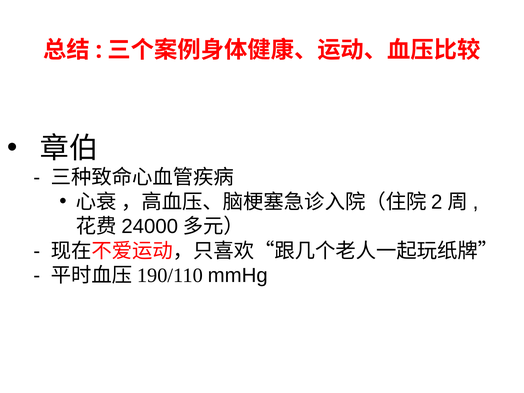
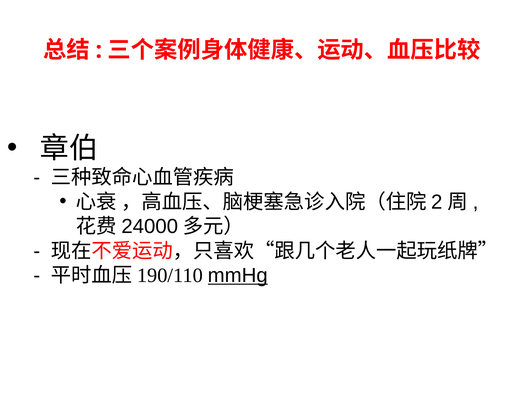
mmHg underline: none -> present
